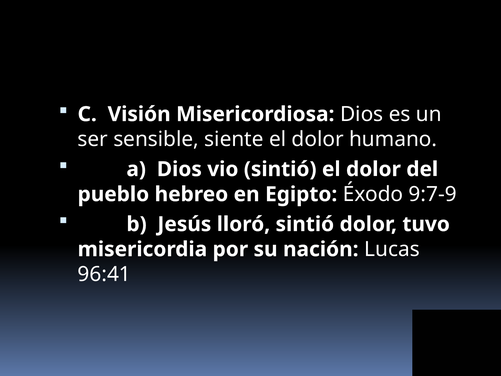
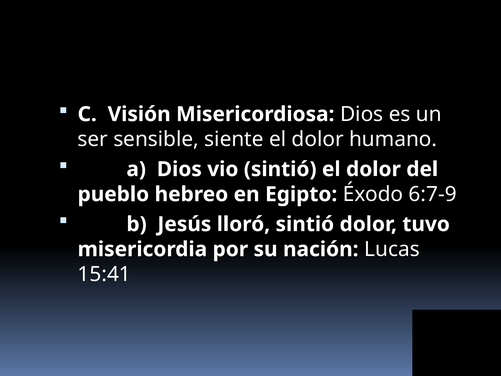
9:7-9: 9:7-9 -> 6:7-9
96:41: 96:41 -> 15:41
